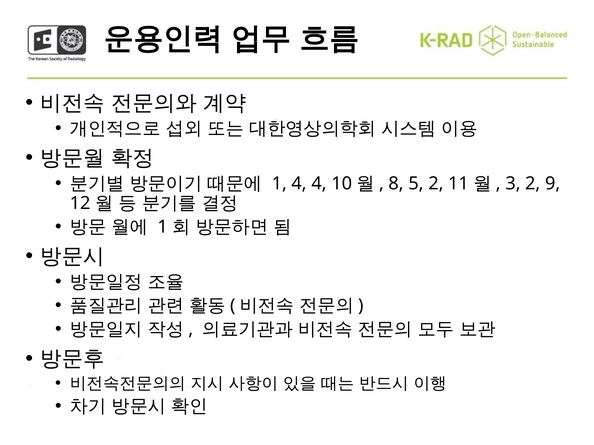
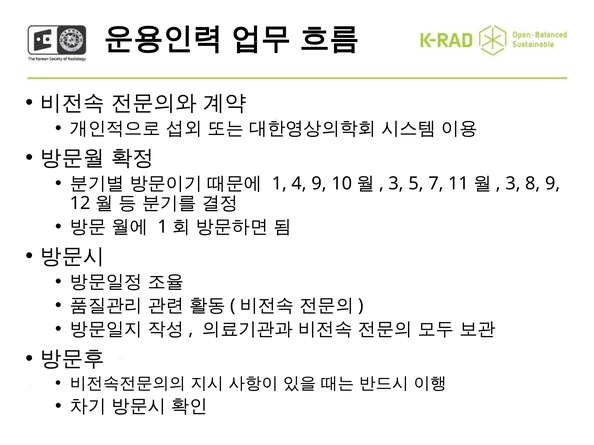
4 4: 4 -> 9
8 at (396, 184): 8 -> 3
5 2: 2 -> 7
3 2: 2 -> 8
